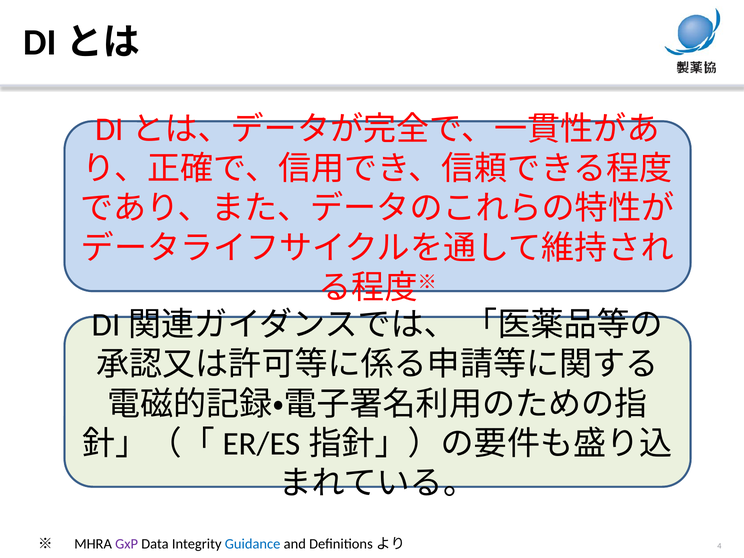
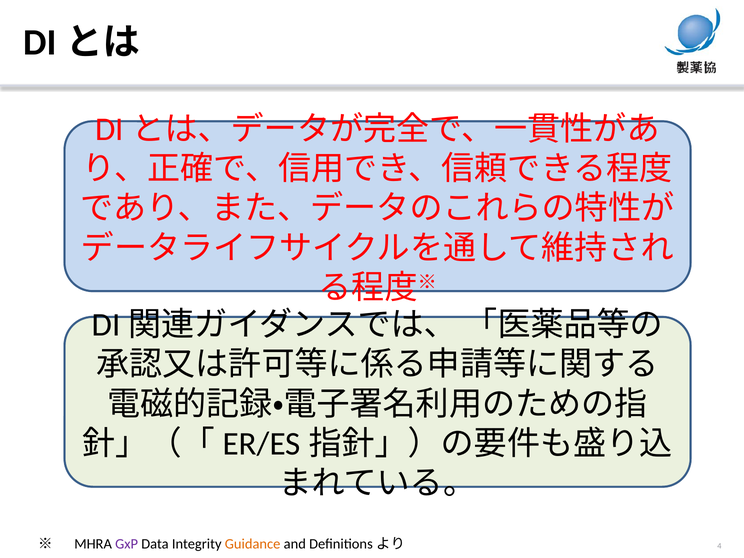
Guidance colour: blue -> orange
